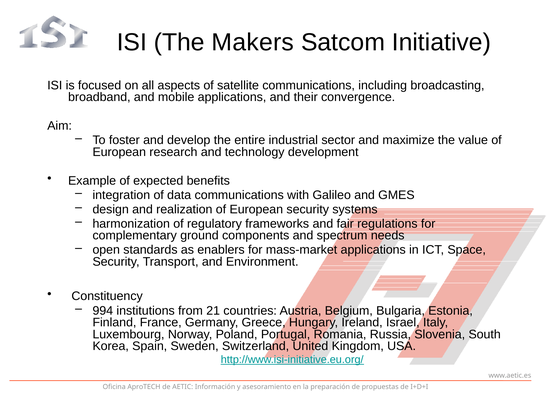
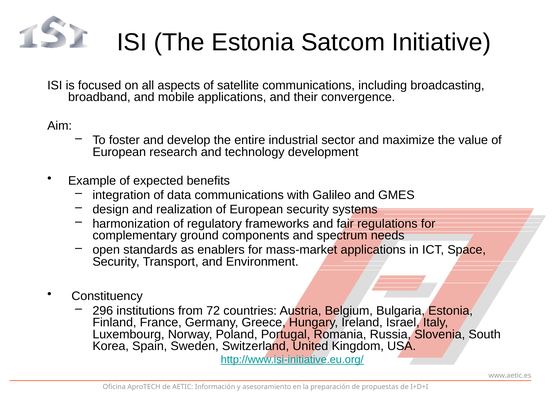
The Makers: Makers -> Estonia
994: 994 -> 296
21: 21 -> 72
